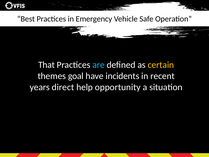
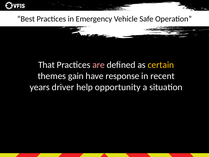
are colour: light blue -> pink
goal: goal -> gain
incidents: incidents -> response
direct: direct -> driver
